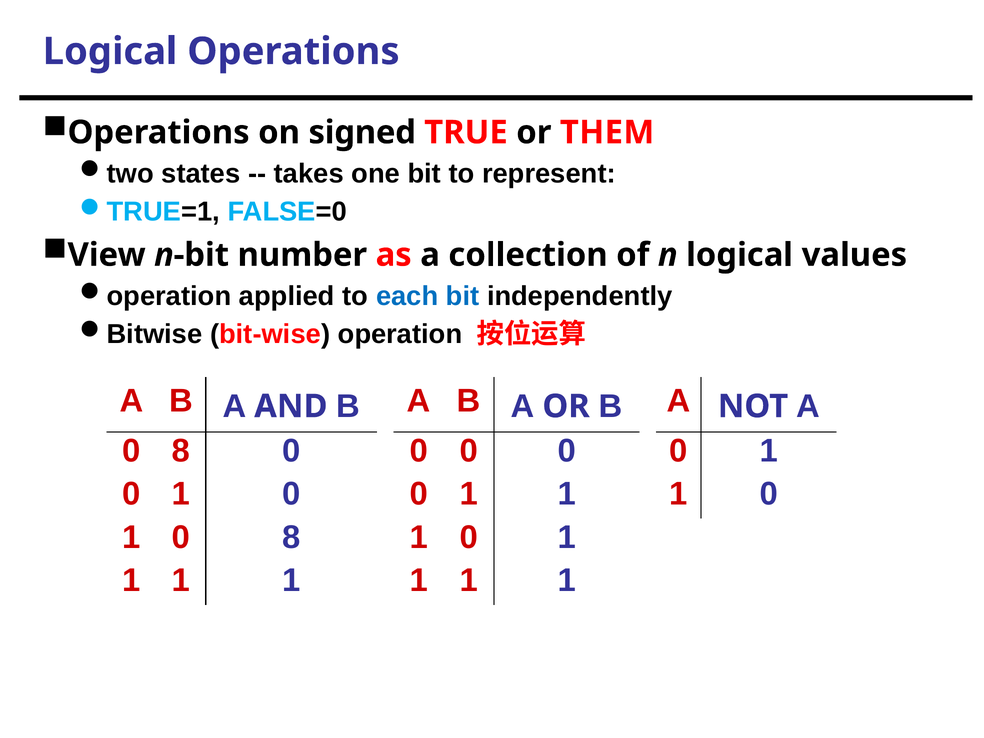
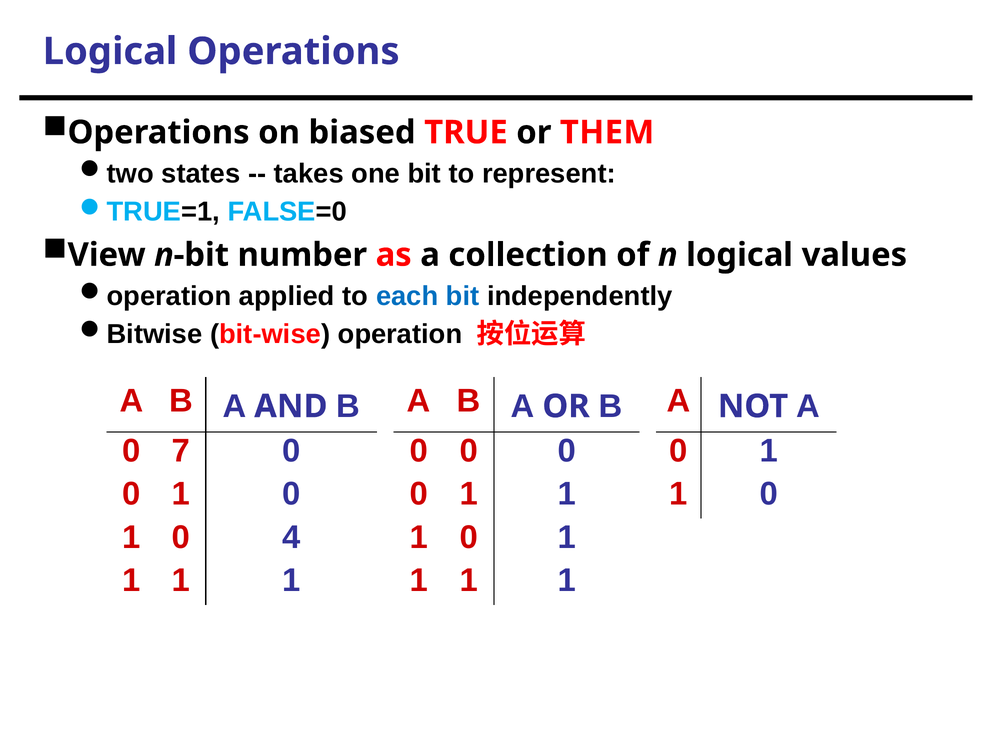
signed: signed -> biased
8 at (181, 451): 8 -> 7
1 0 8: 8 -> 4
